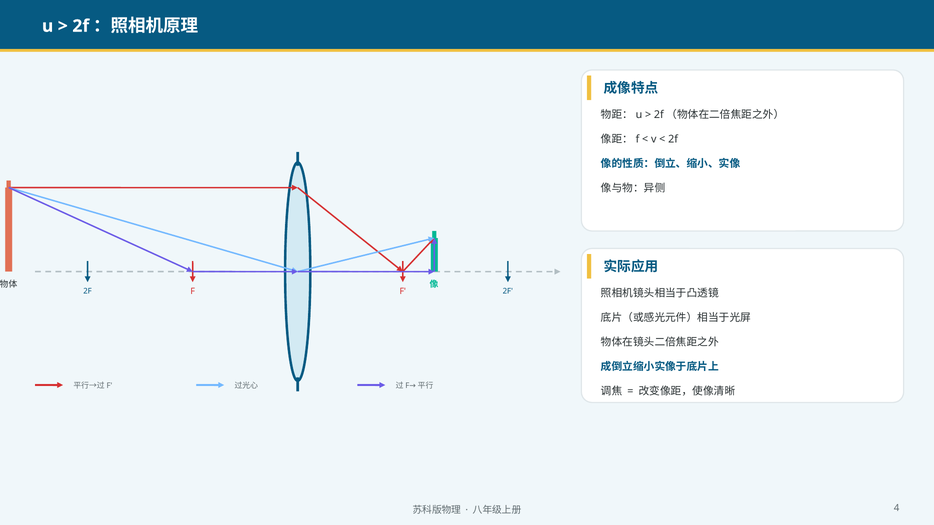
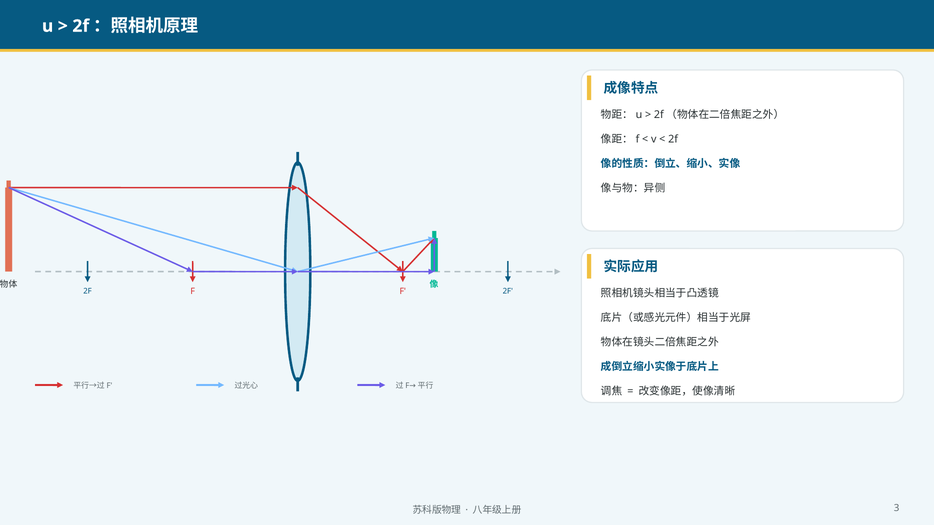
4: 4 -> 3
